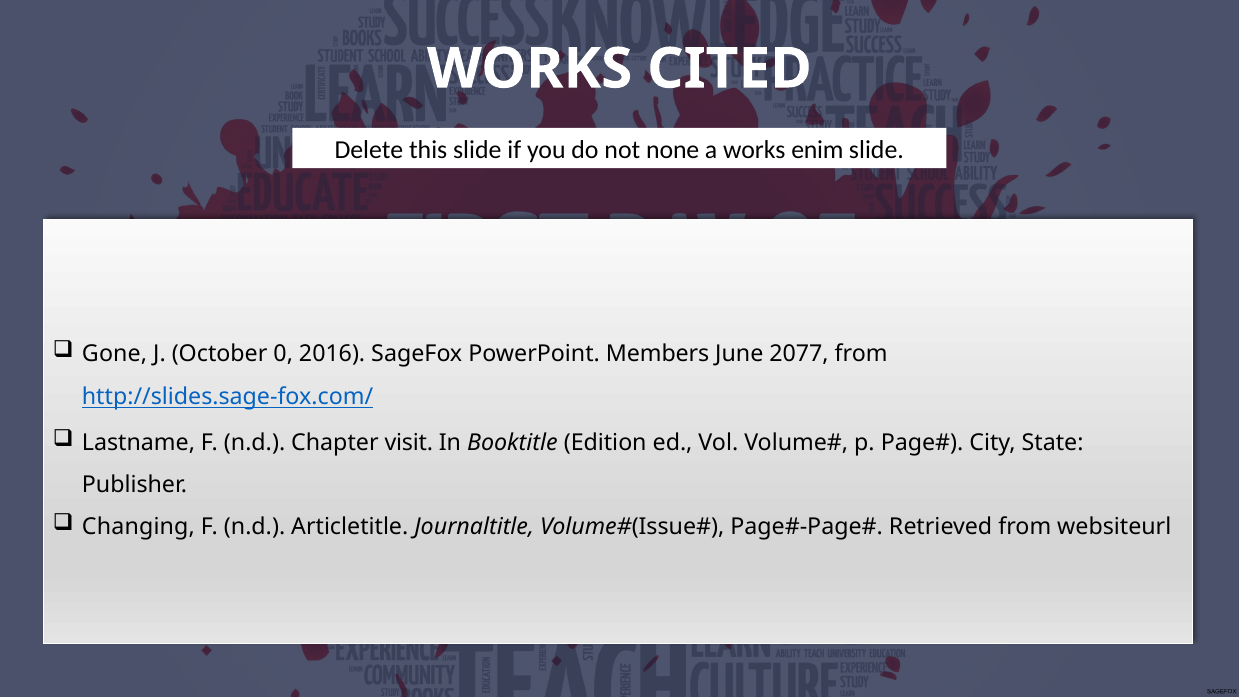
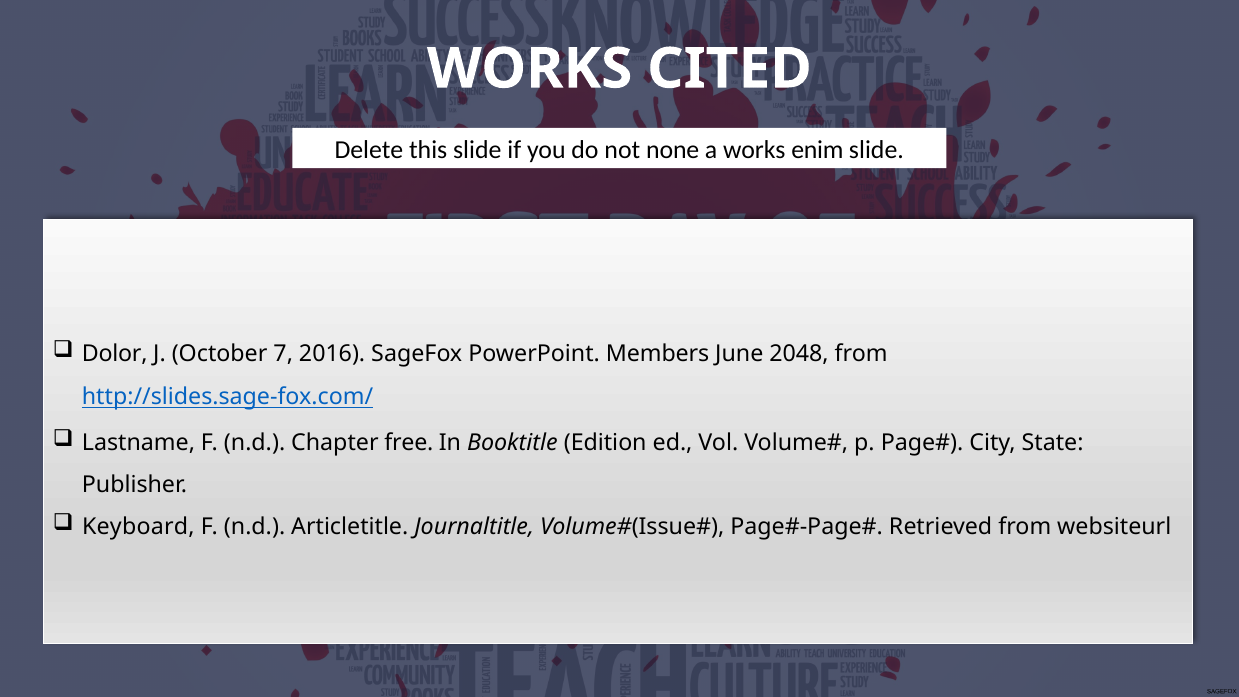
Gone: Gone -> Dolor
0: 0 -> 7
2077: 2077 -> 2048
visit: visit -> free
Changing: Changing -> Keyboard
